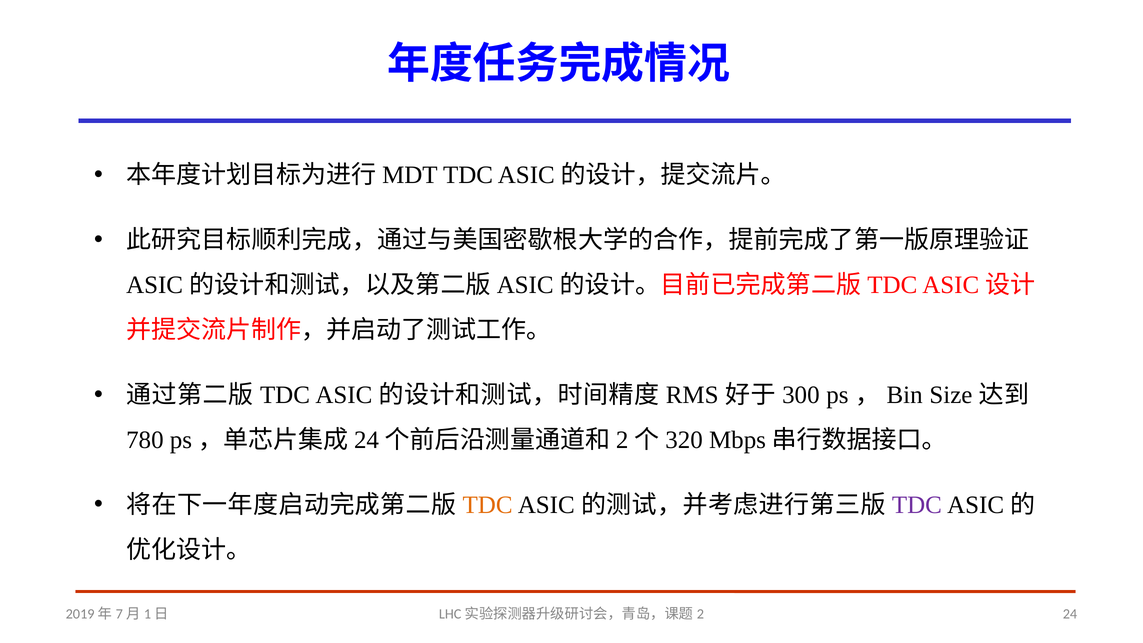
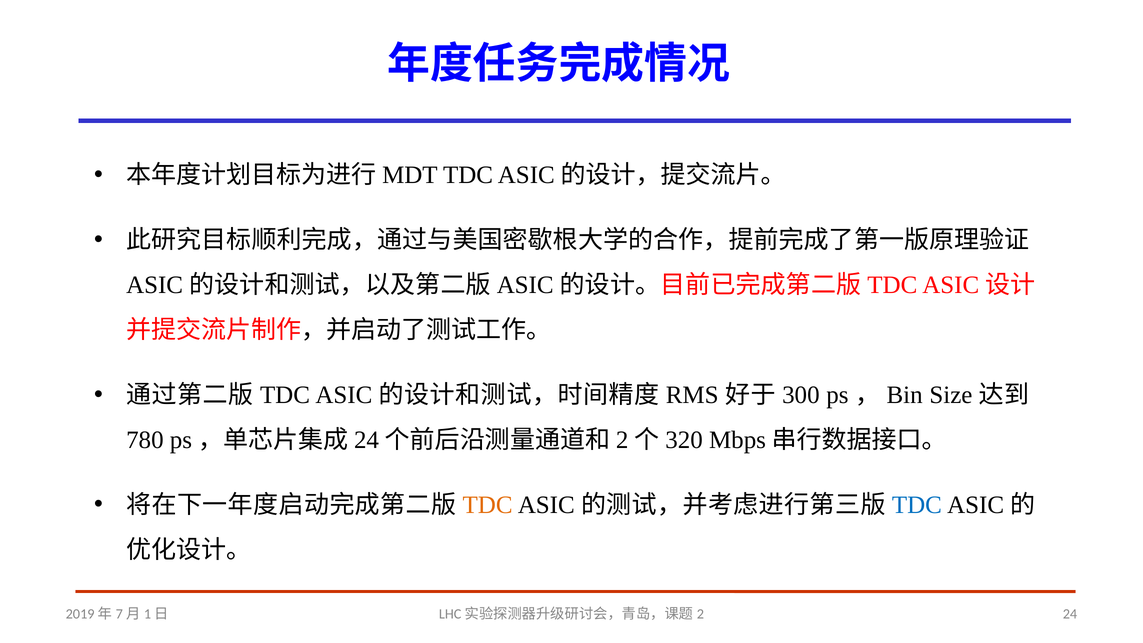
TDC at (917, 505) colour: purple -> blue
